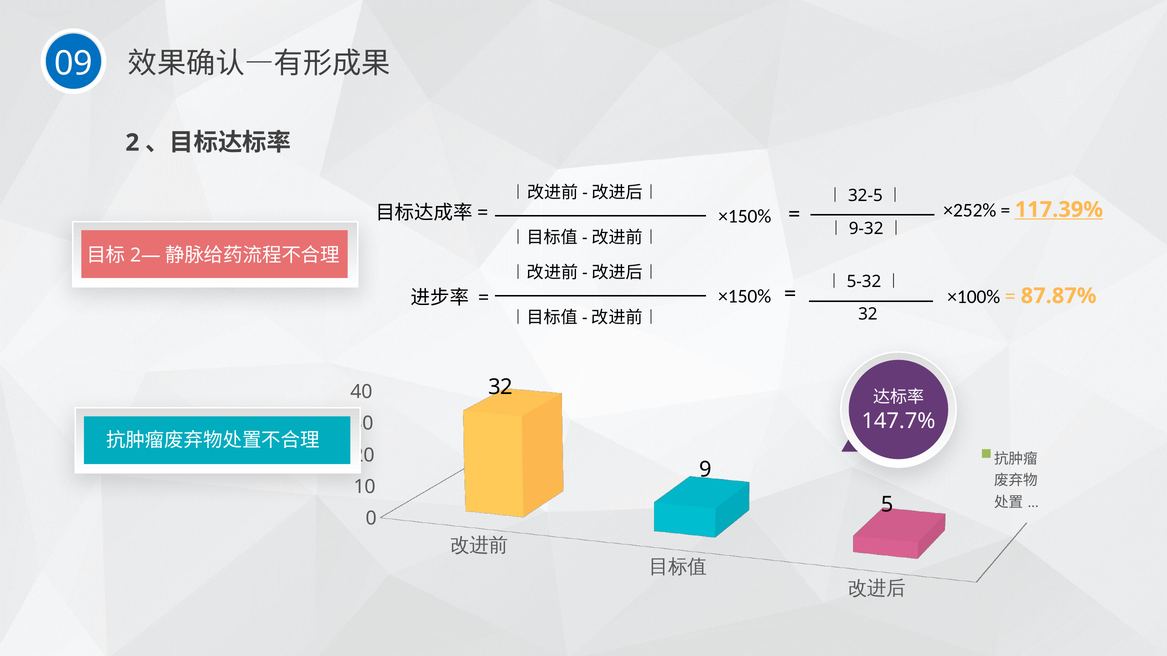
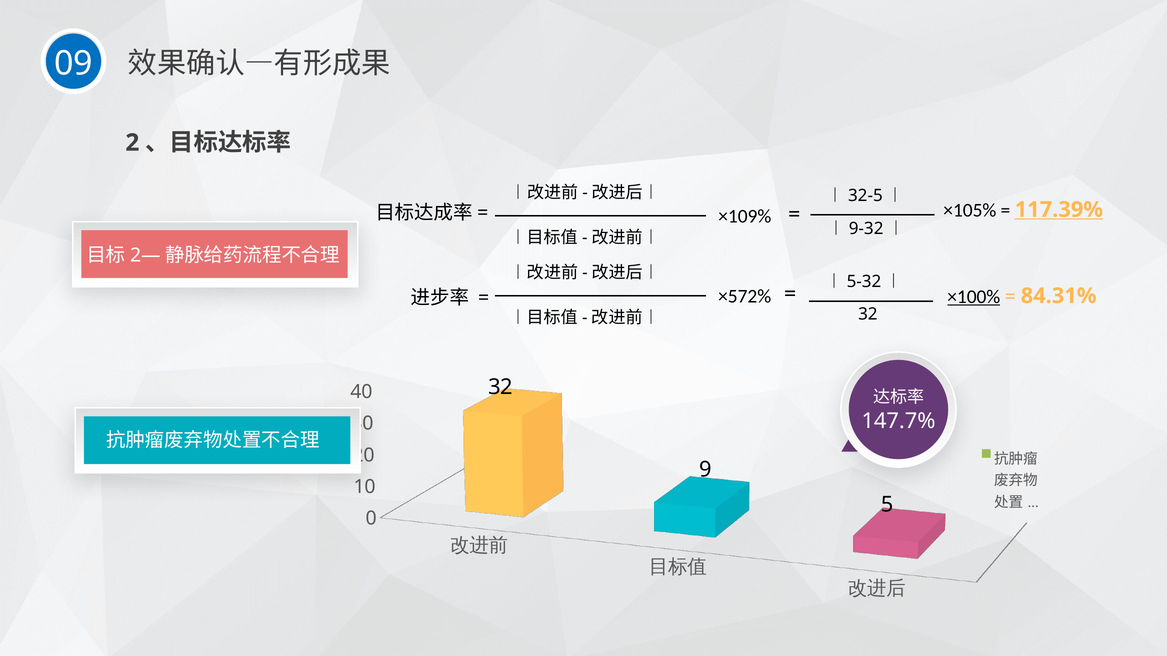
×252%: ×252% -> ×105%
×150% at (745, 217): ×150% -> ×109%
×150% at (745, 297): ×150% -> ×572%
×100% underline: none -> present
87.87%: 87.87% -> 84.31%
